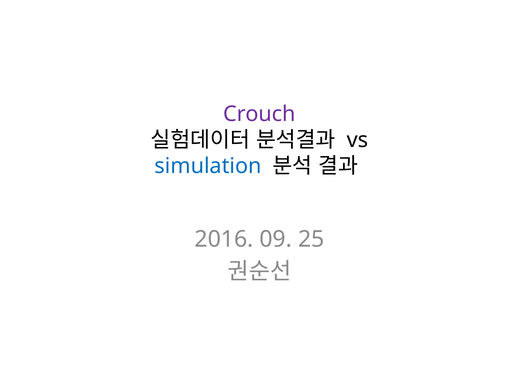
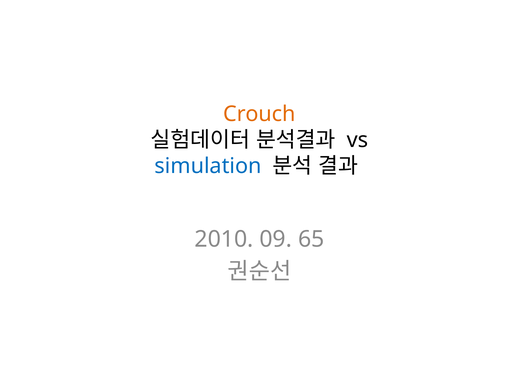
Crouch colour: purple -> orange
2016: 2016 -> 2010
25: 25 -> 65
